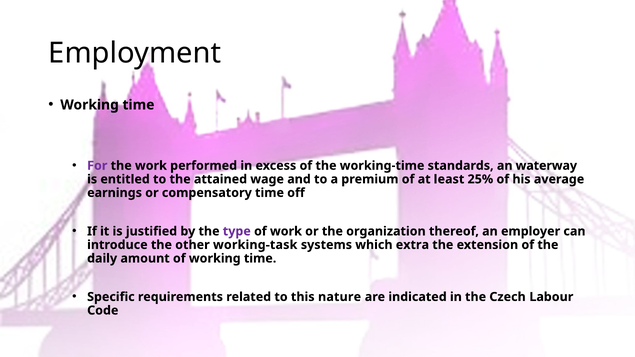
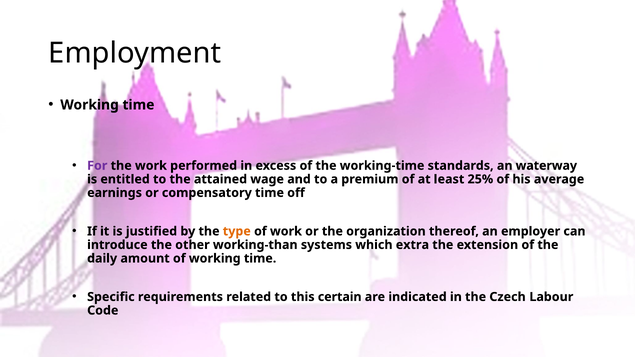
type colour: purple -> orange
working-task: working-task -> working-than
nature: nature -> certain
